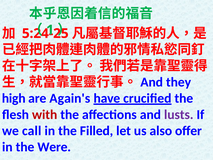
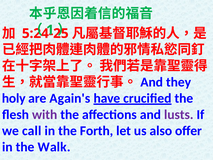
high: high -> holy
with colour: red -> purple
Filled: Filled -> Forth
Were: Were -> Walk
